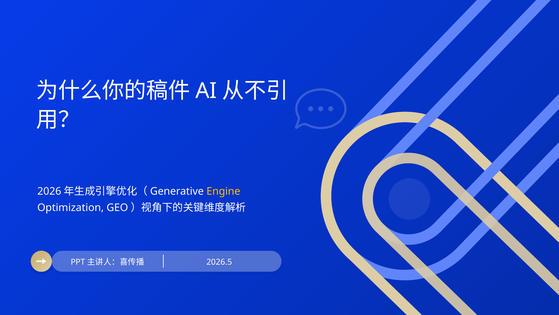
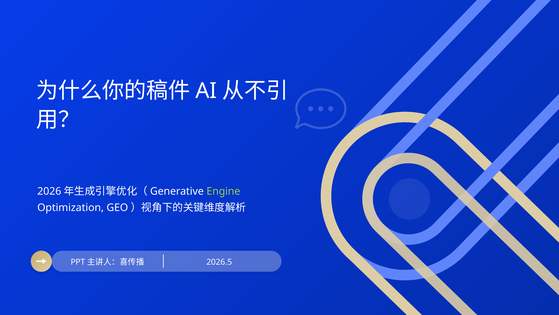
Engine colour: yellow -> light green
